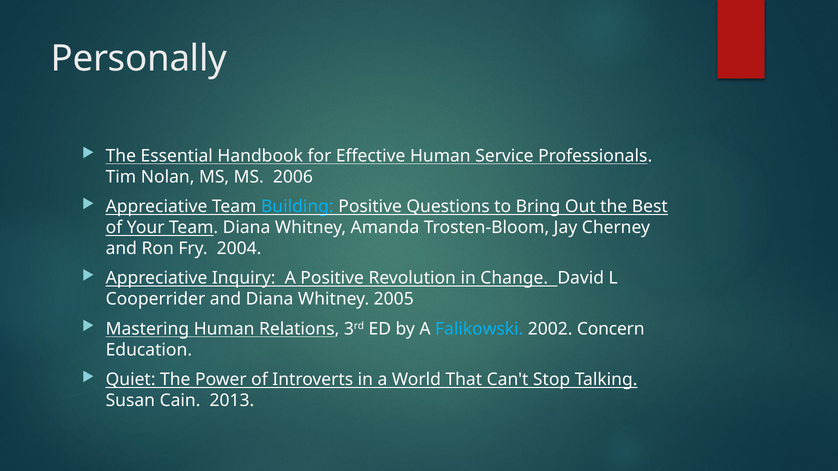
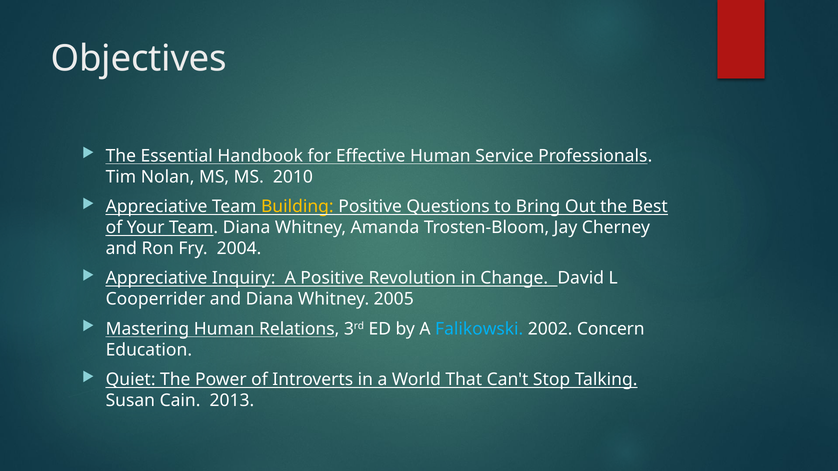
Personally: Personally -> Objectives
2006: 2006 -> 2010
Building colour: light blue -> yellow
